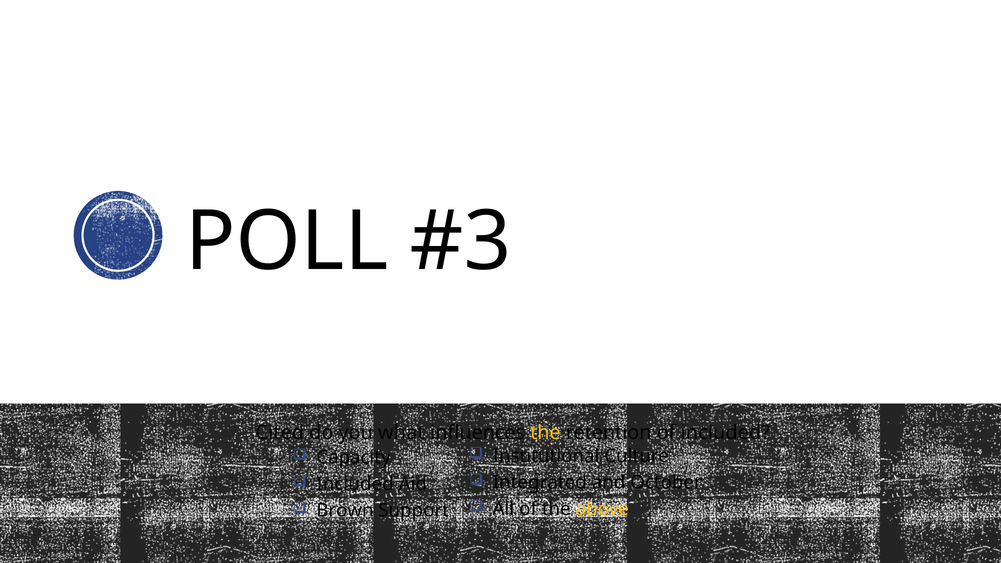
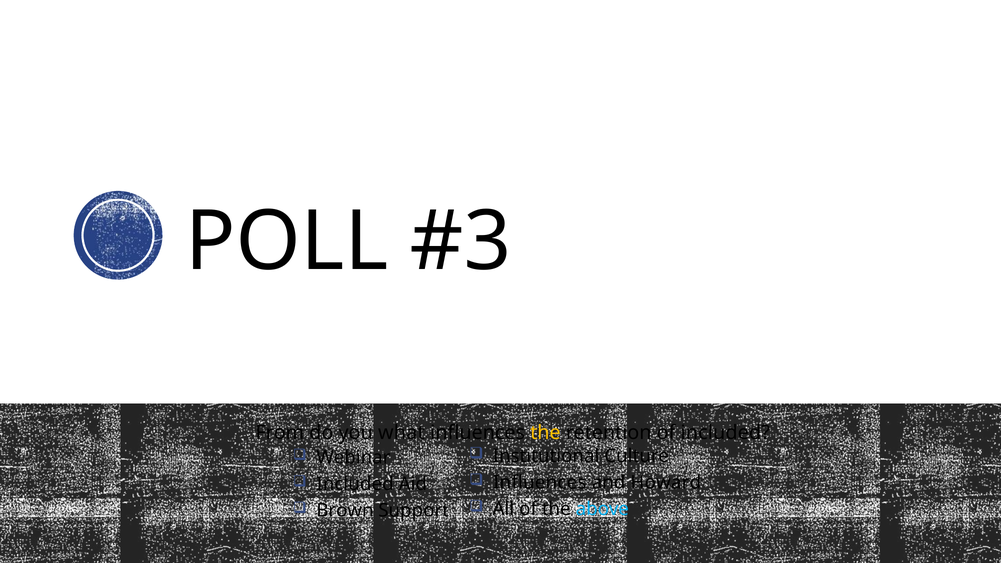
Cited: Cited -> From
Capacity: Capacity -> Webinar
Integrated at (540, 483): Integrated -> Influences
October: October -> Howard
above colour: yellow -> light blue
